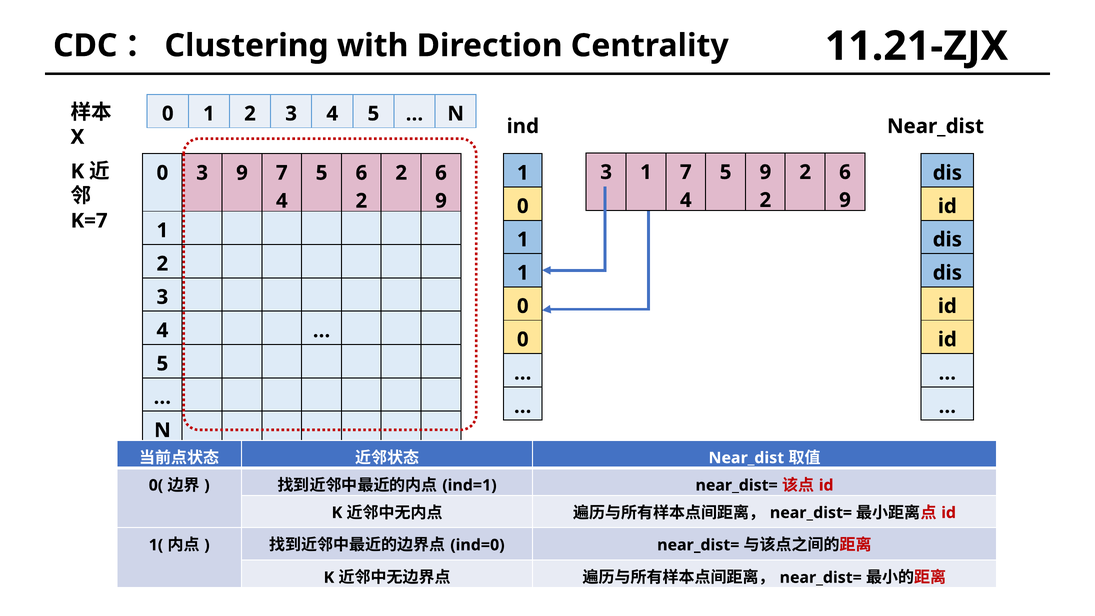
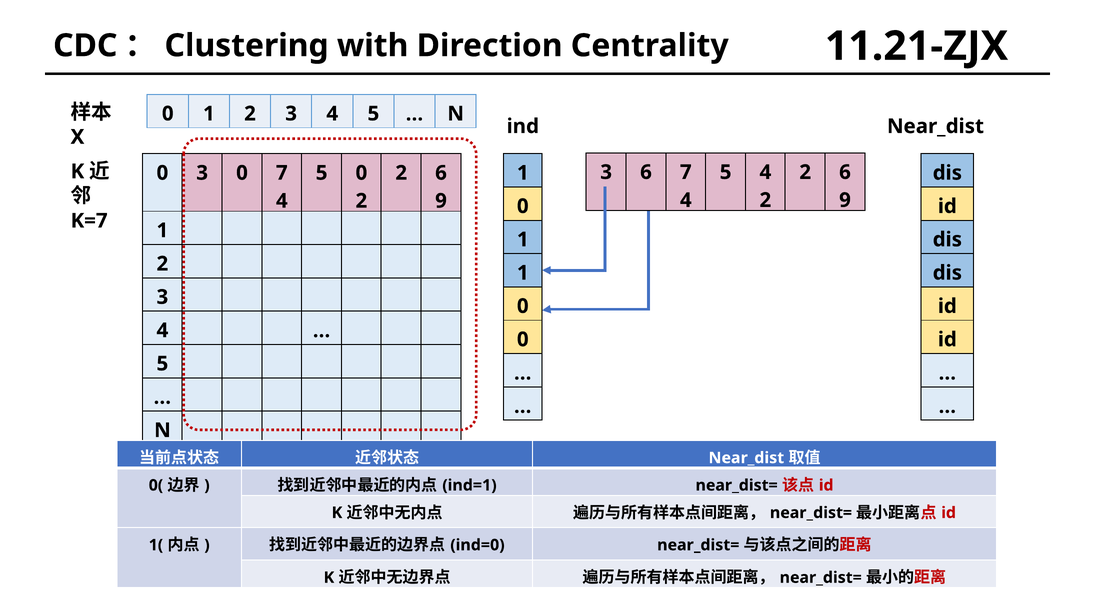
3 1: 1 -> 6
5 9: 9 -> 4
3 9: 9 -> 0
5 6: 6 -> 0
